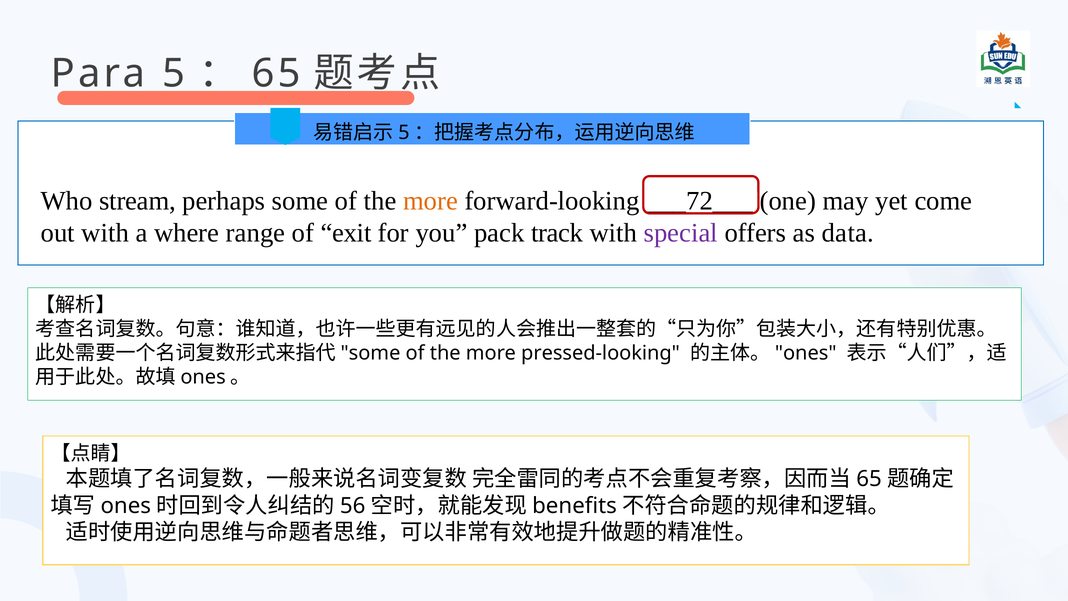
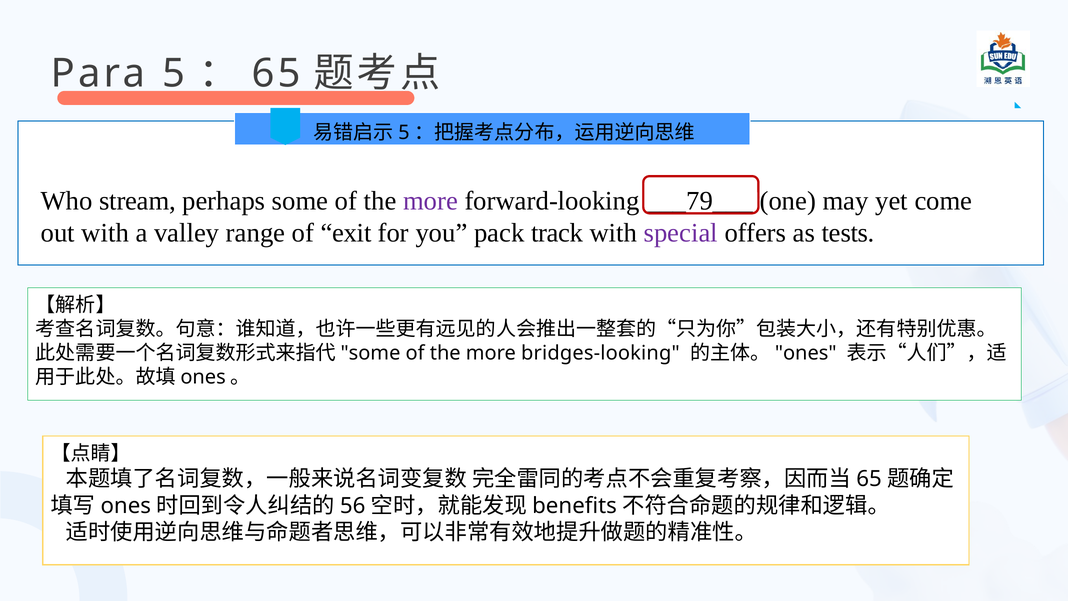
more at (431, 201) colour: orange -> purple
___72___: ___72___ -> ___79___
where: where -> valley
data: data -> tests
pressed-looking: pressed-looking -> bridges-looking
